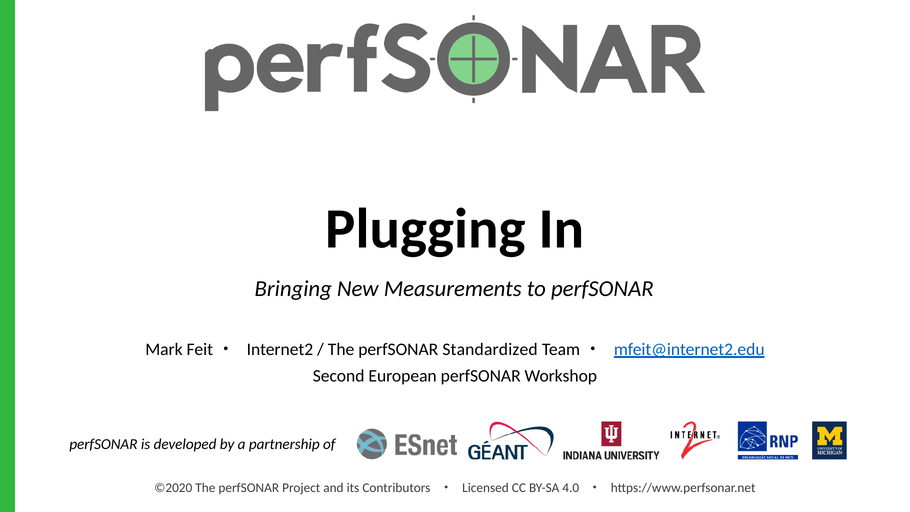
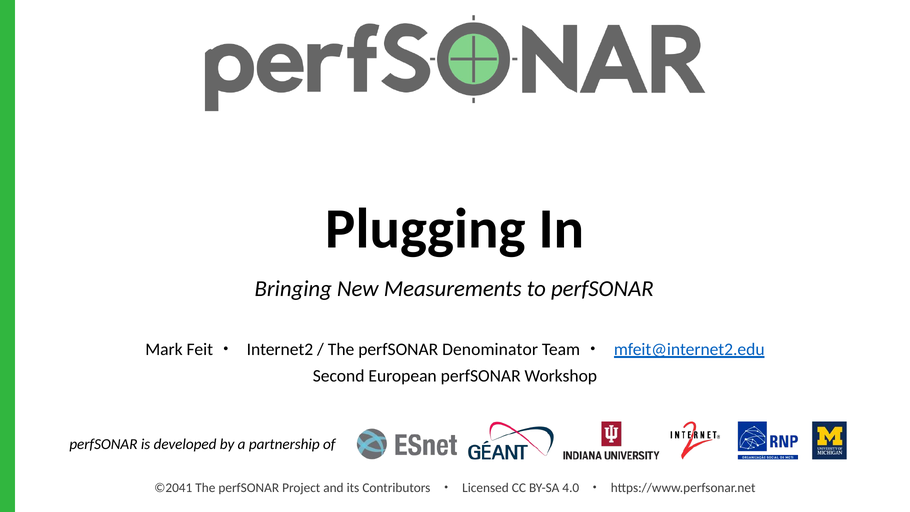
Standardized: Standardized -> Denominator
©2020: ©2020 -> ©2041
